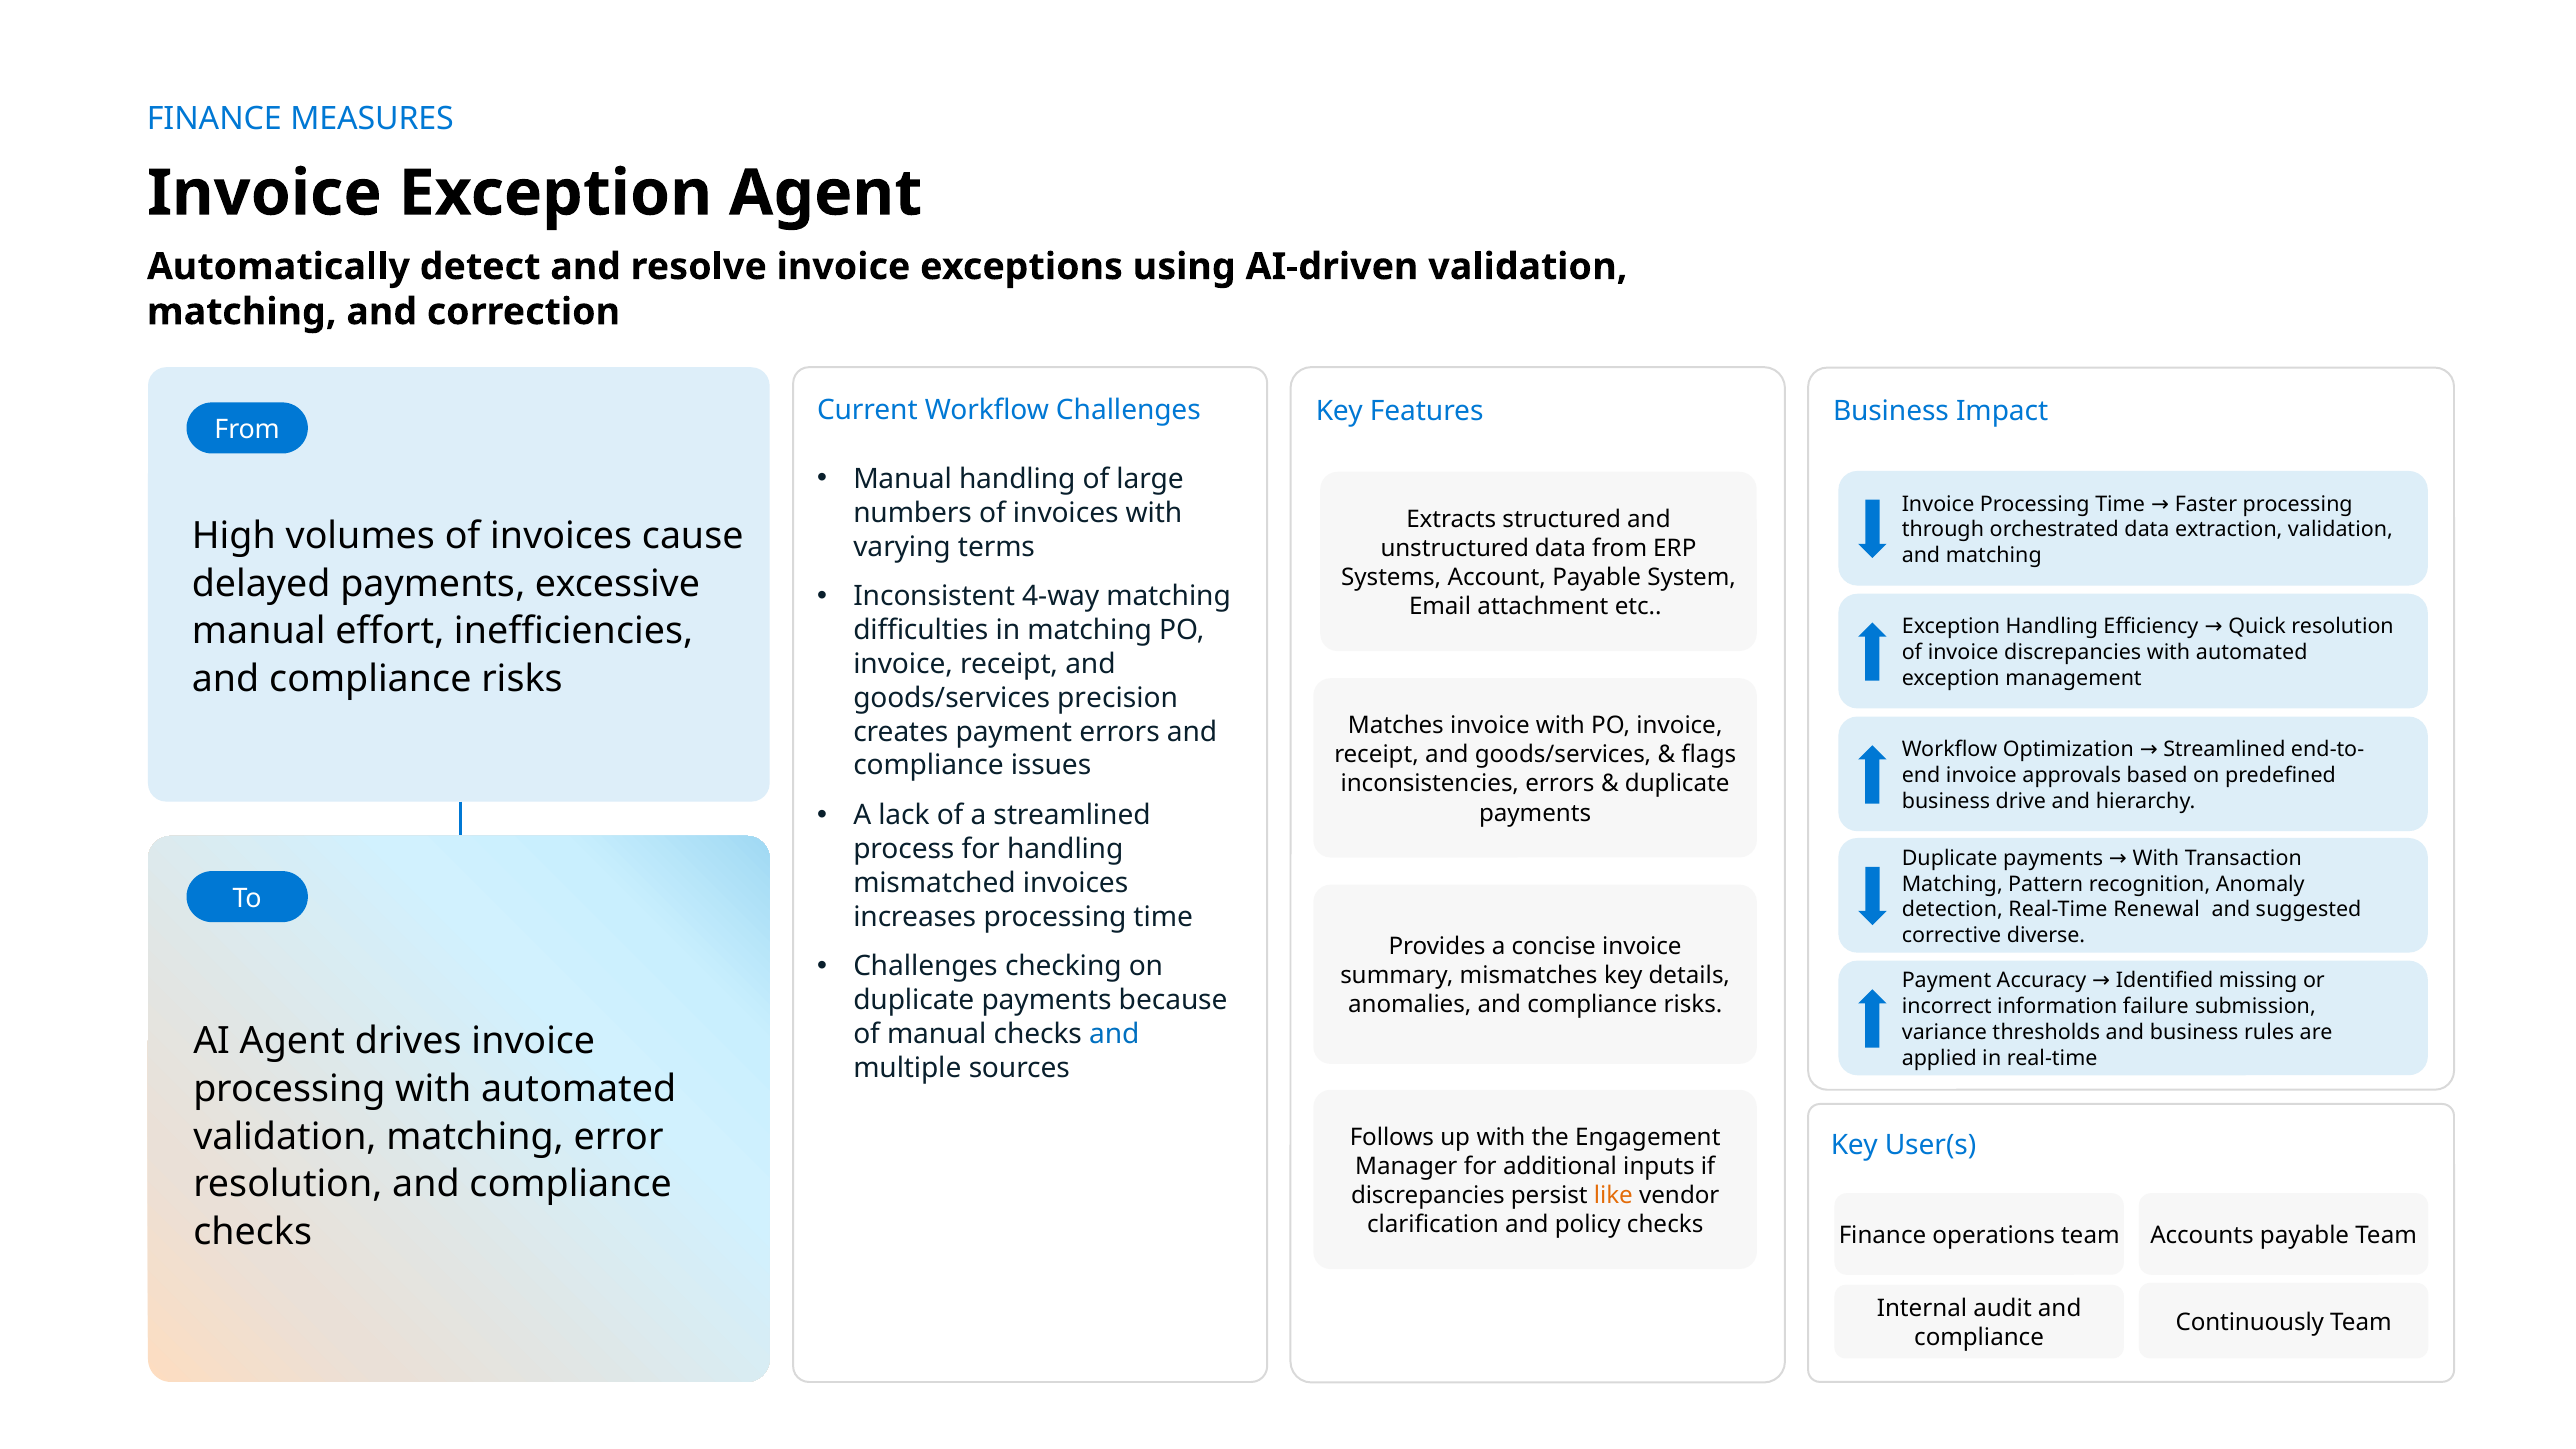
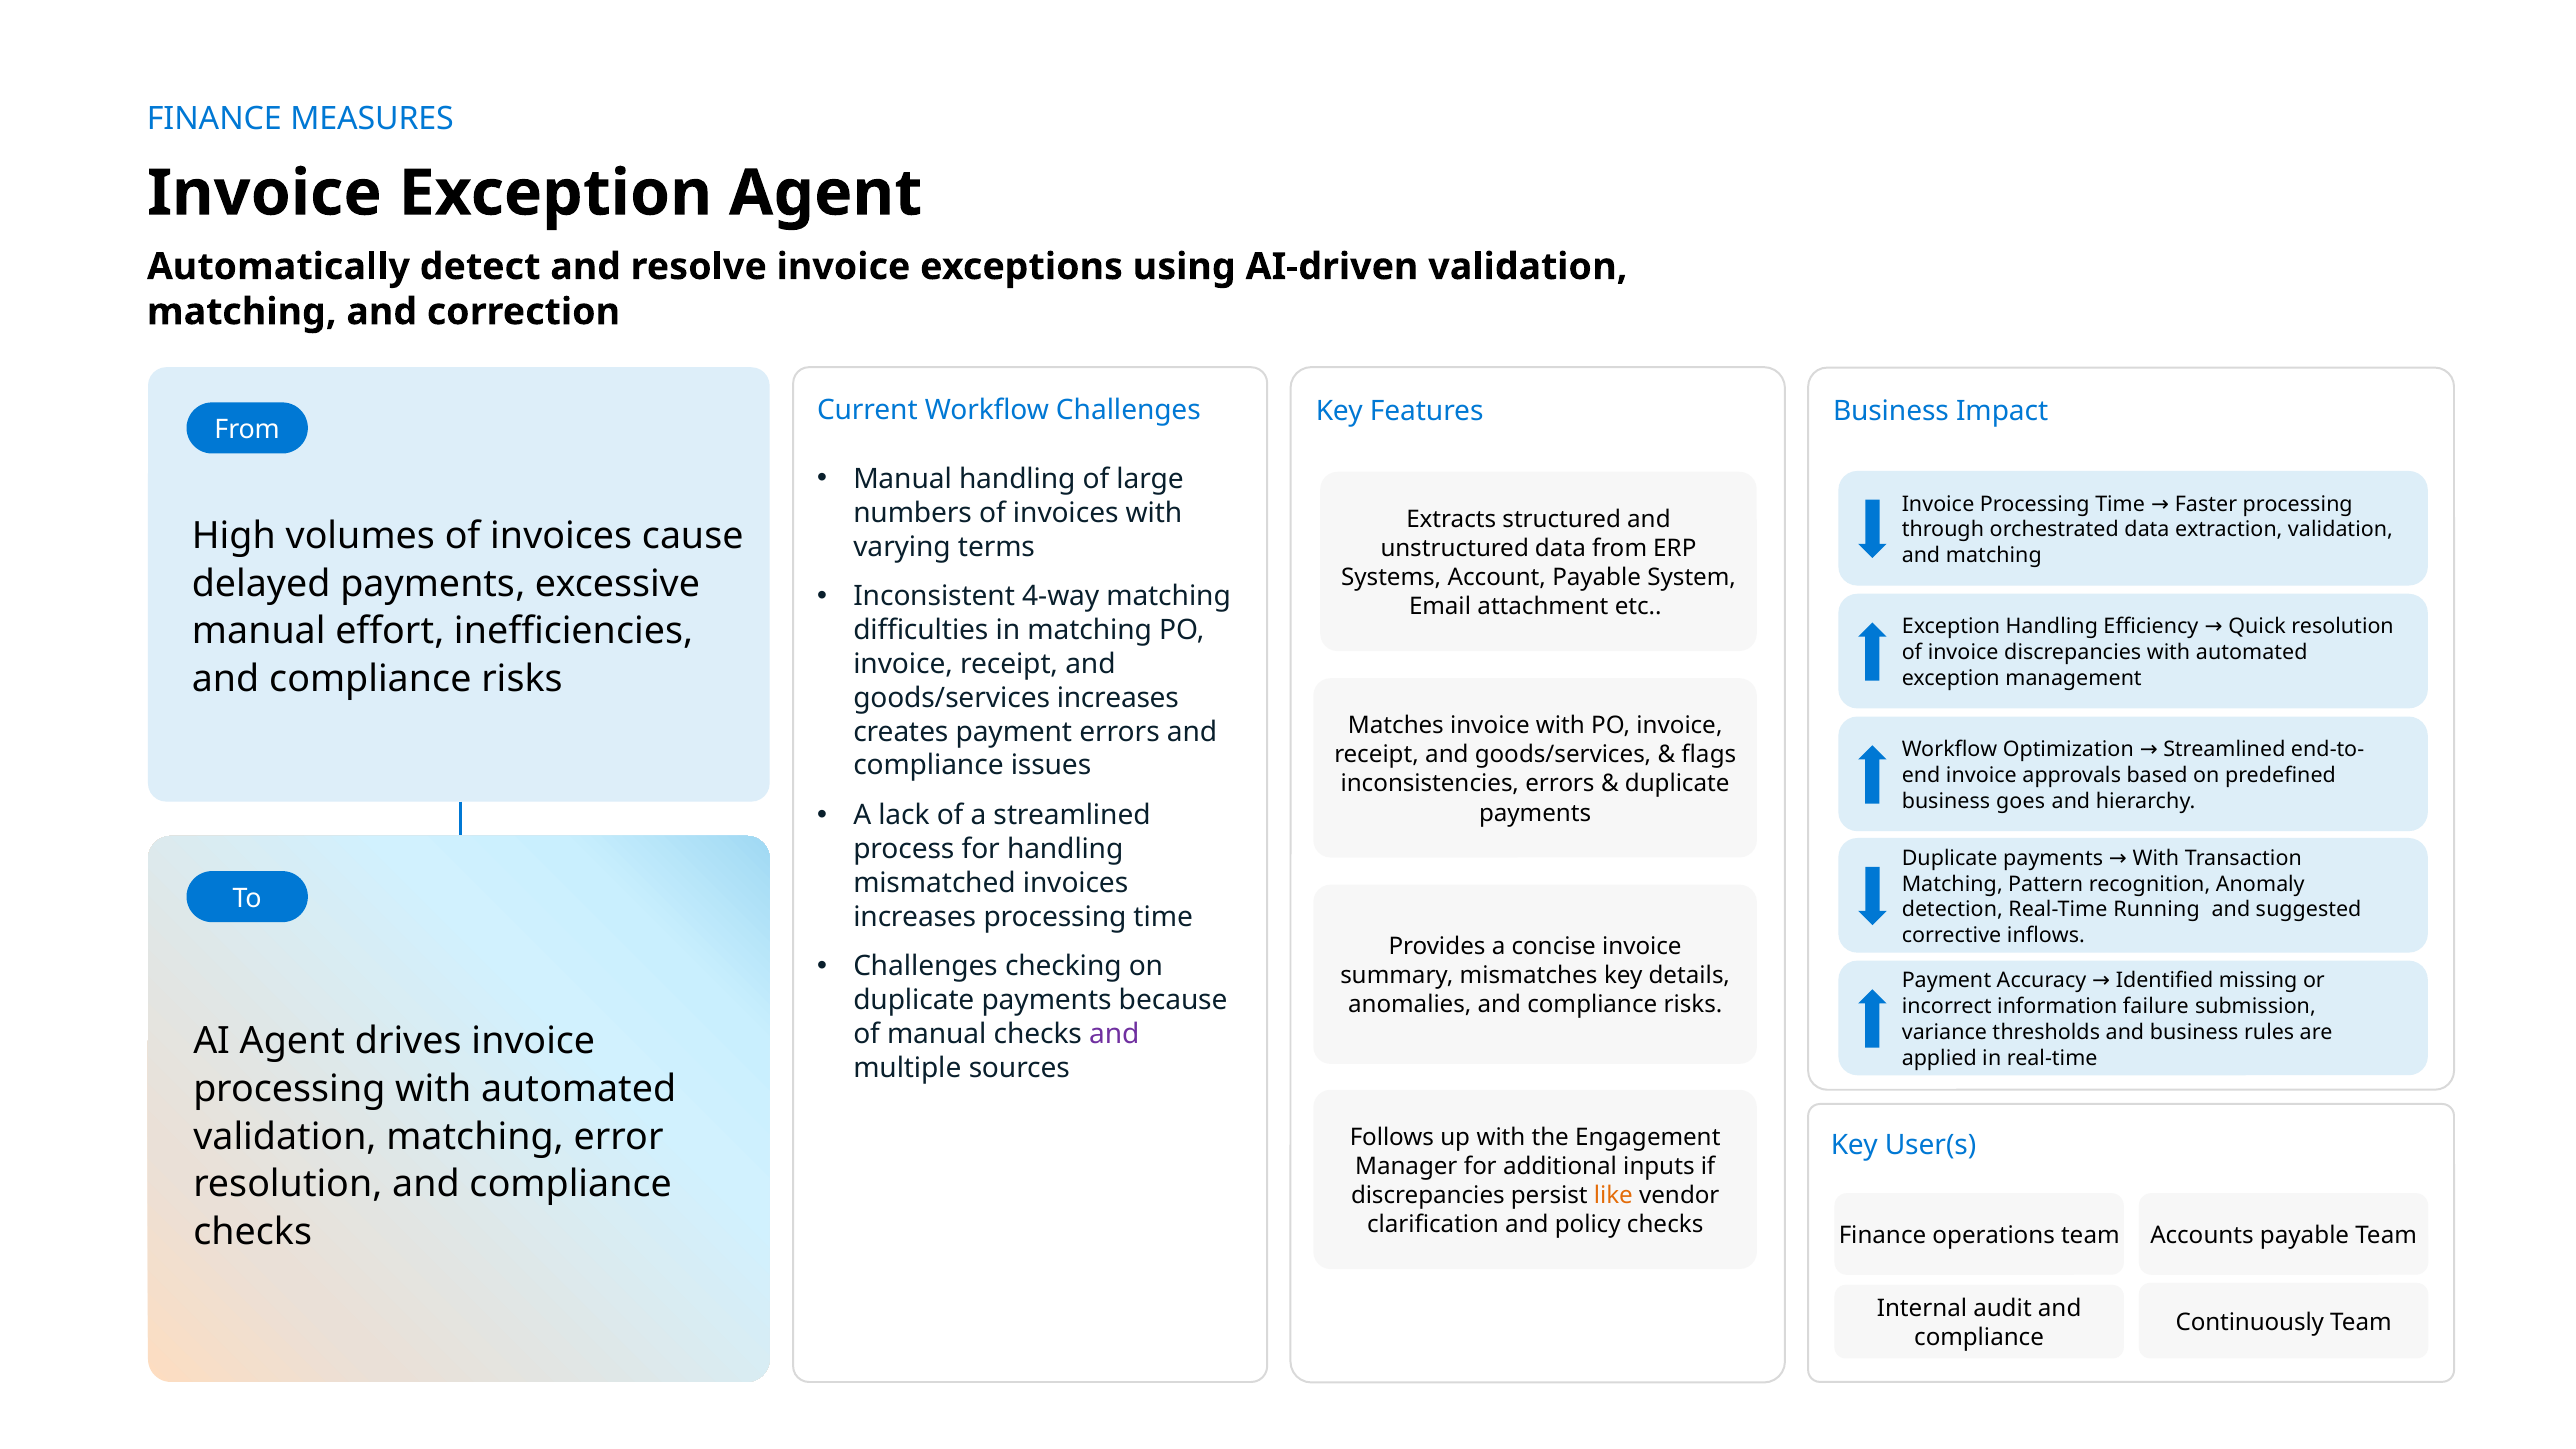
precision at (1118, 698): precision -> increases
drive: drive -> goes
Renewal: Renewal -> Running
diverse: diverse -> inflows
and at (1114, 1034) colour: blue -> purple
